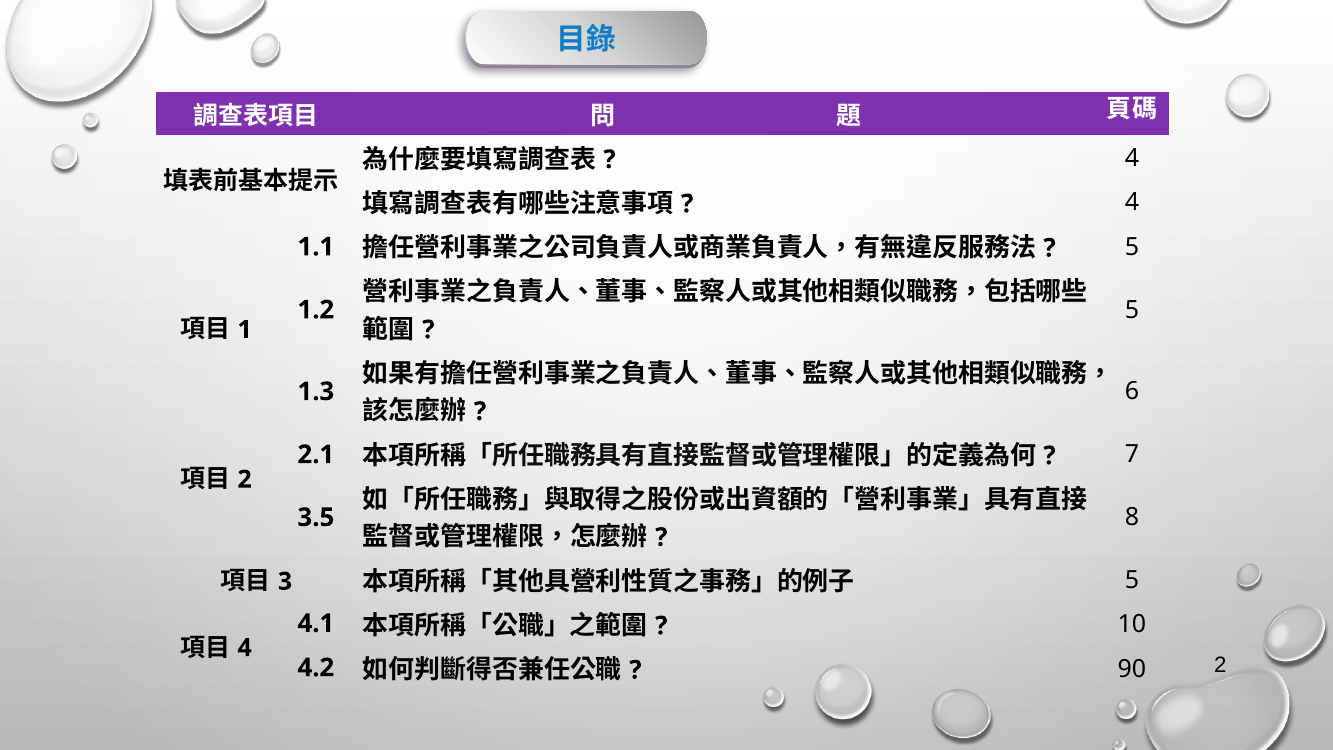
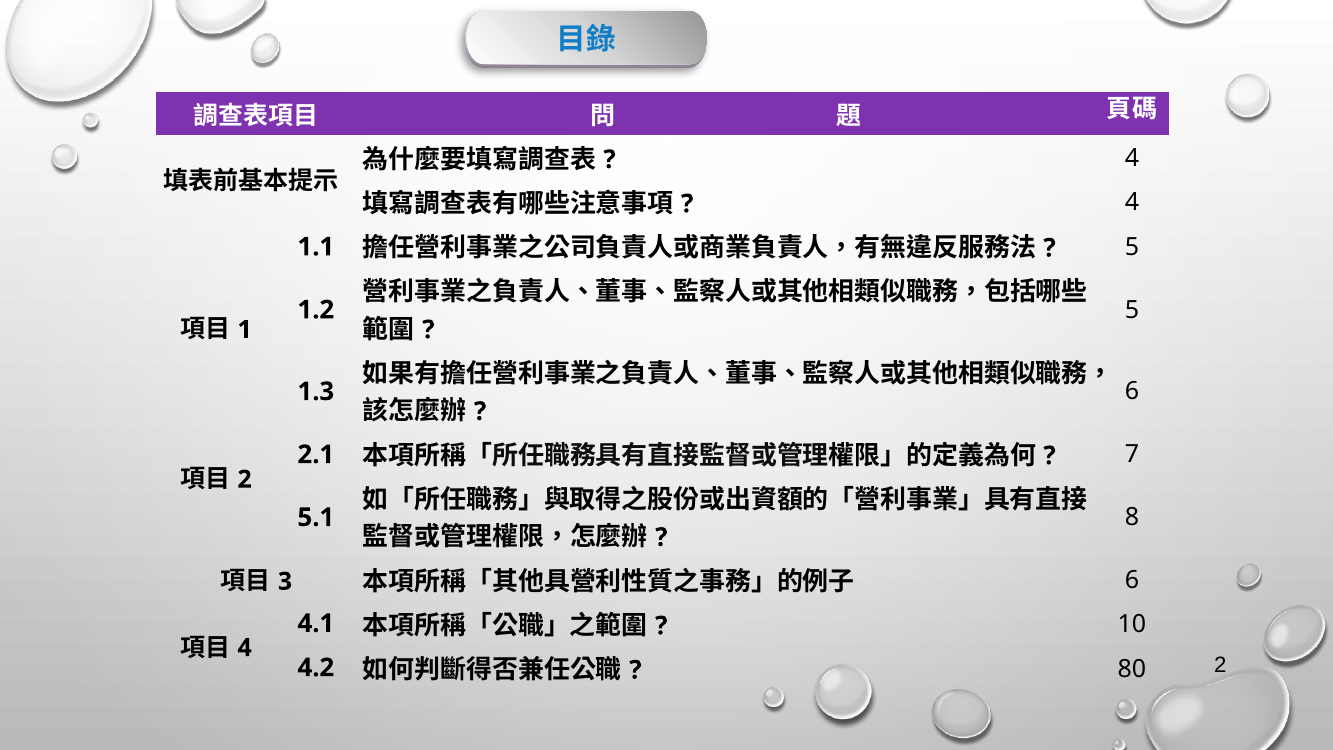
3.5: 3.5 -> 5.1
5 at (1132, 580): 5 -> 6
90: 90 -> 80
